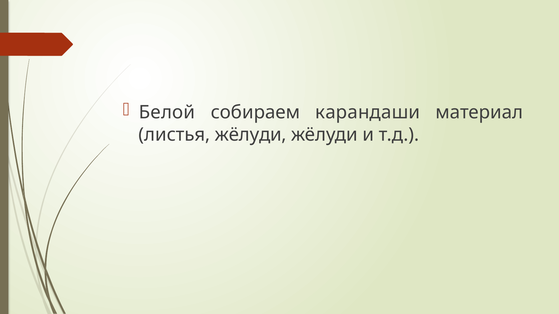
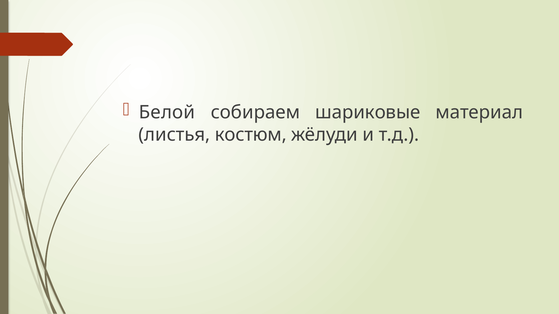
карандаши: карандаши -> шариковые
листья жёлуди: жёлуди -> костюм
